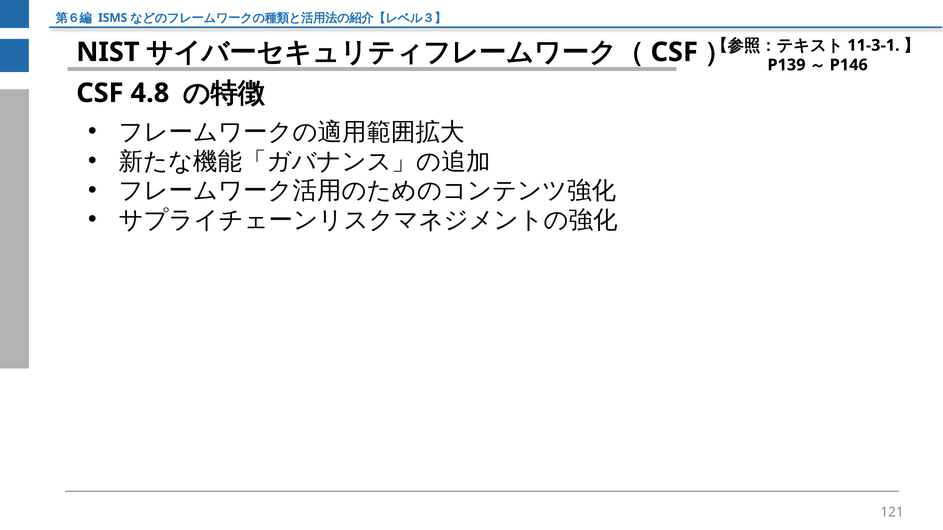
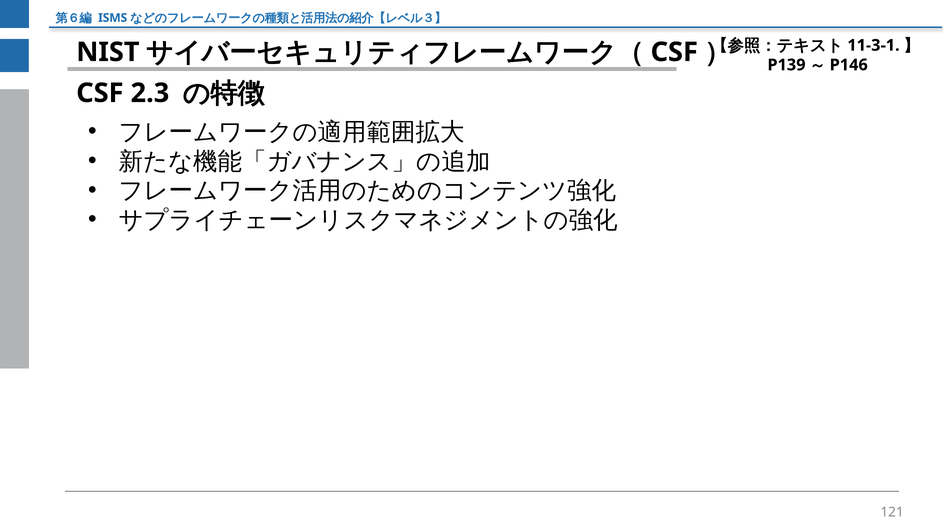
4.8: 4.8 -> 2.3
